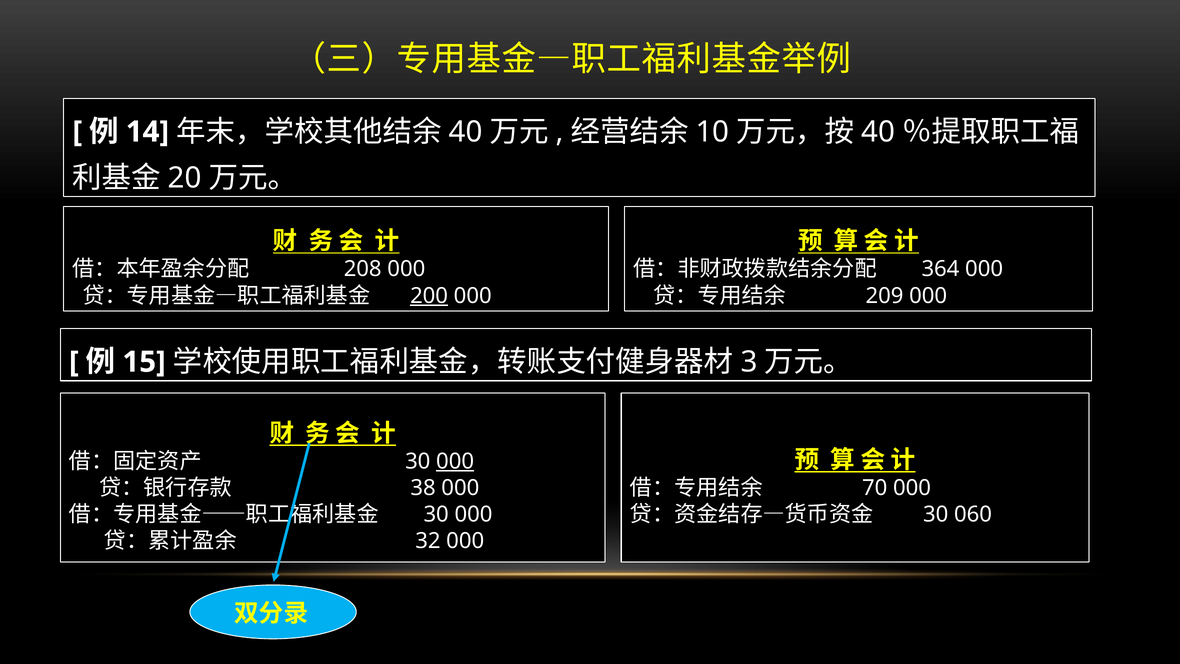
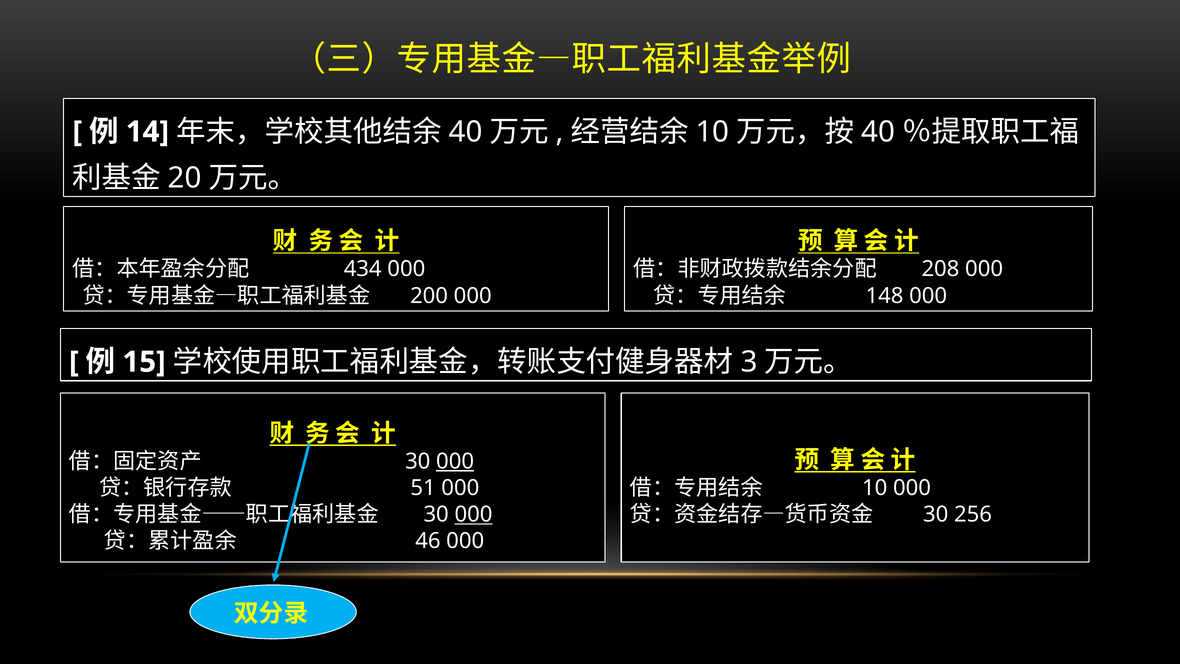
208: 208 -> 434
364: 364 -> 208
200 underline: present -> none
209: 209 -> 148
38: 38 -> 51
70 at (875, 488): 70 -> 10
000 at (474, 514) underline: none -> present
060: 060 -> 256
32: 32 -> 46
